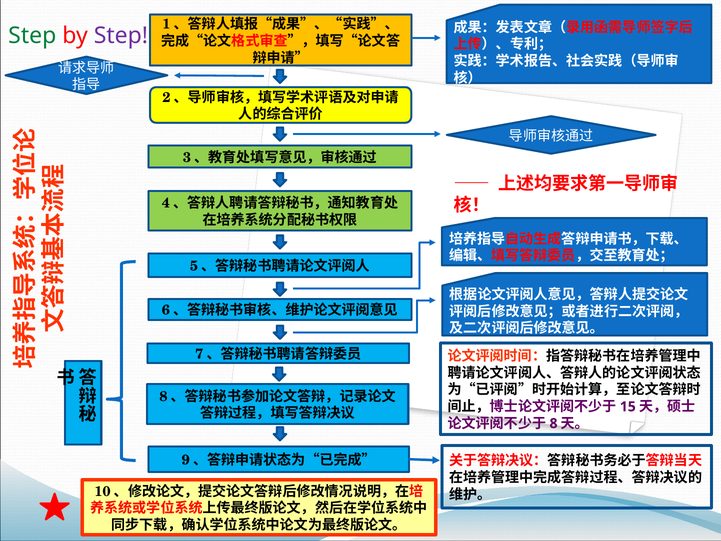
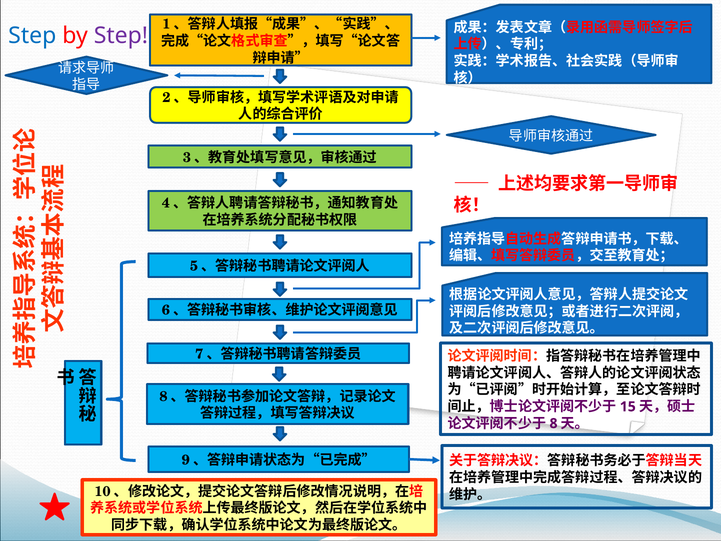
Step at (32, 36) colour: green -> blue
